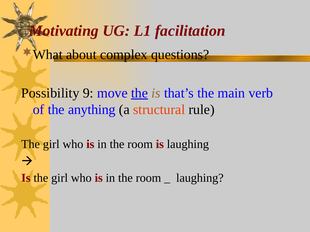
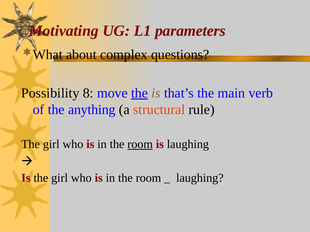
facilitation: facilitation -> parameters
9: 9 -> 8
room at (140, 145) underline: none -> present
